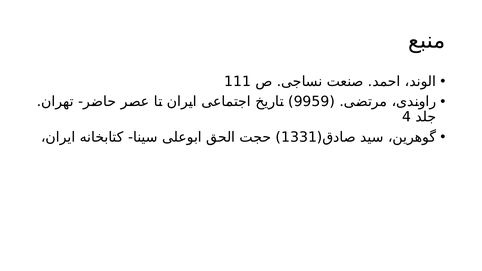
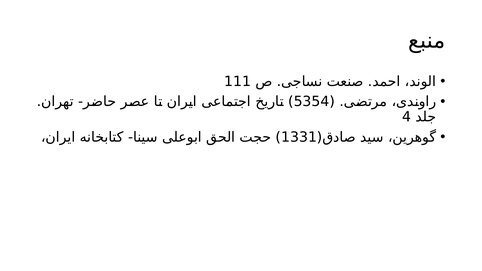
9959: 9959 -> 5354
